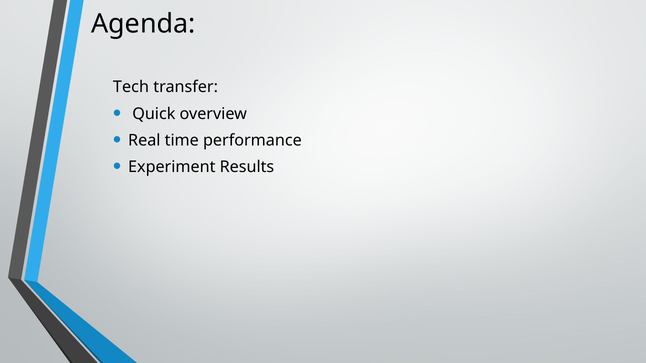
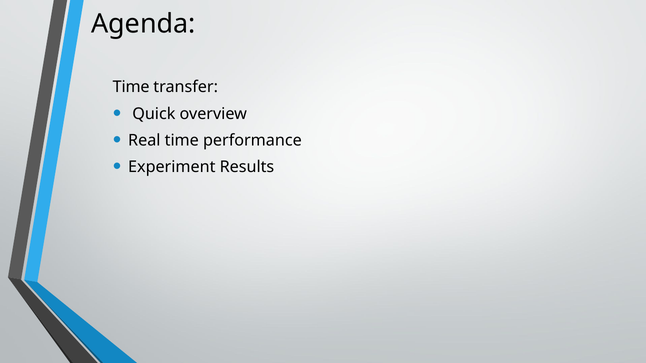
Tech at (131, 87): Tech -> Time
